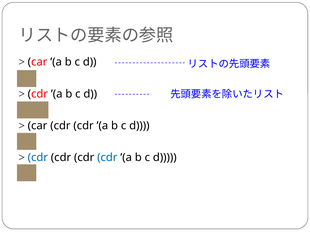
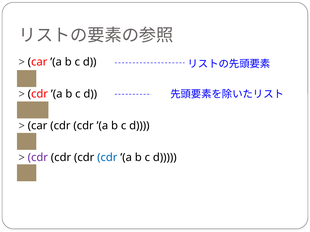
cdr at (38, 158) colour: blue -> purple
